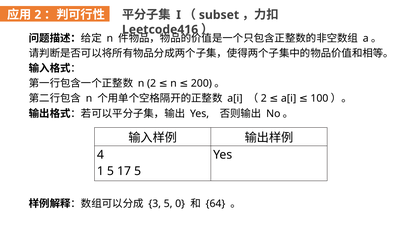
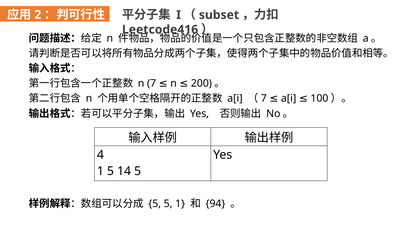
n 2: 2 -> 7
2 at (264, 98): 2 -> 7
17: 17 -> 14
3 at (155, 203): 3 -> 5
5 0: 0 -> 1
64: 64 -> 94
